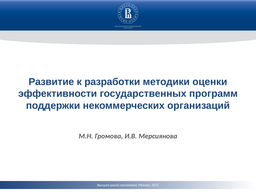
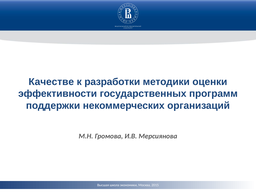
Развитие: Развитие -> Качестве
